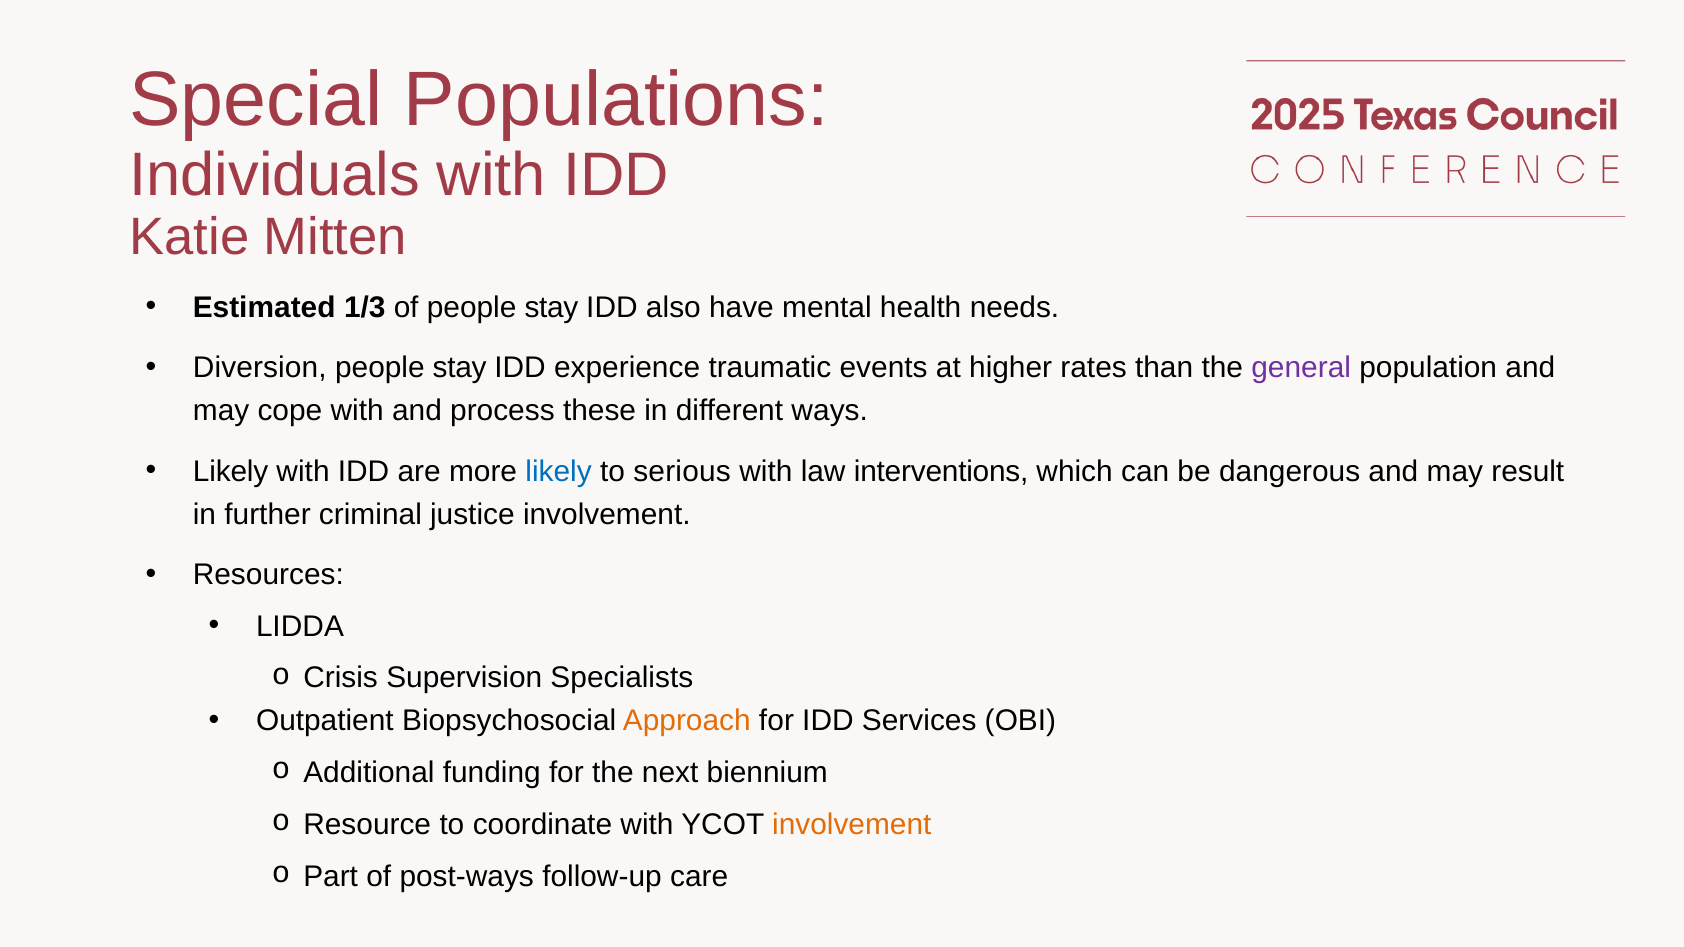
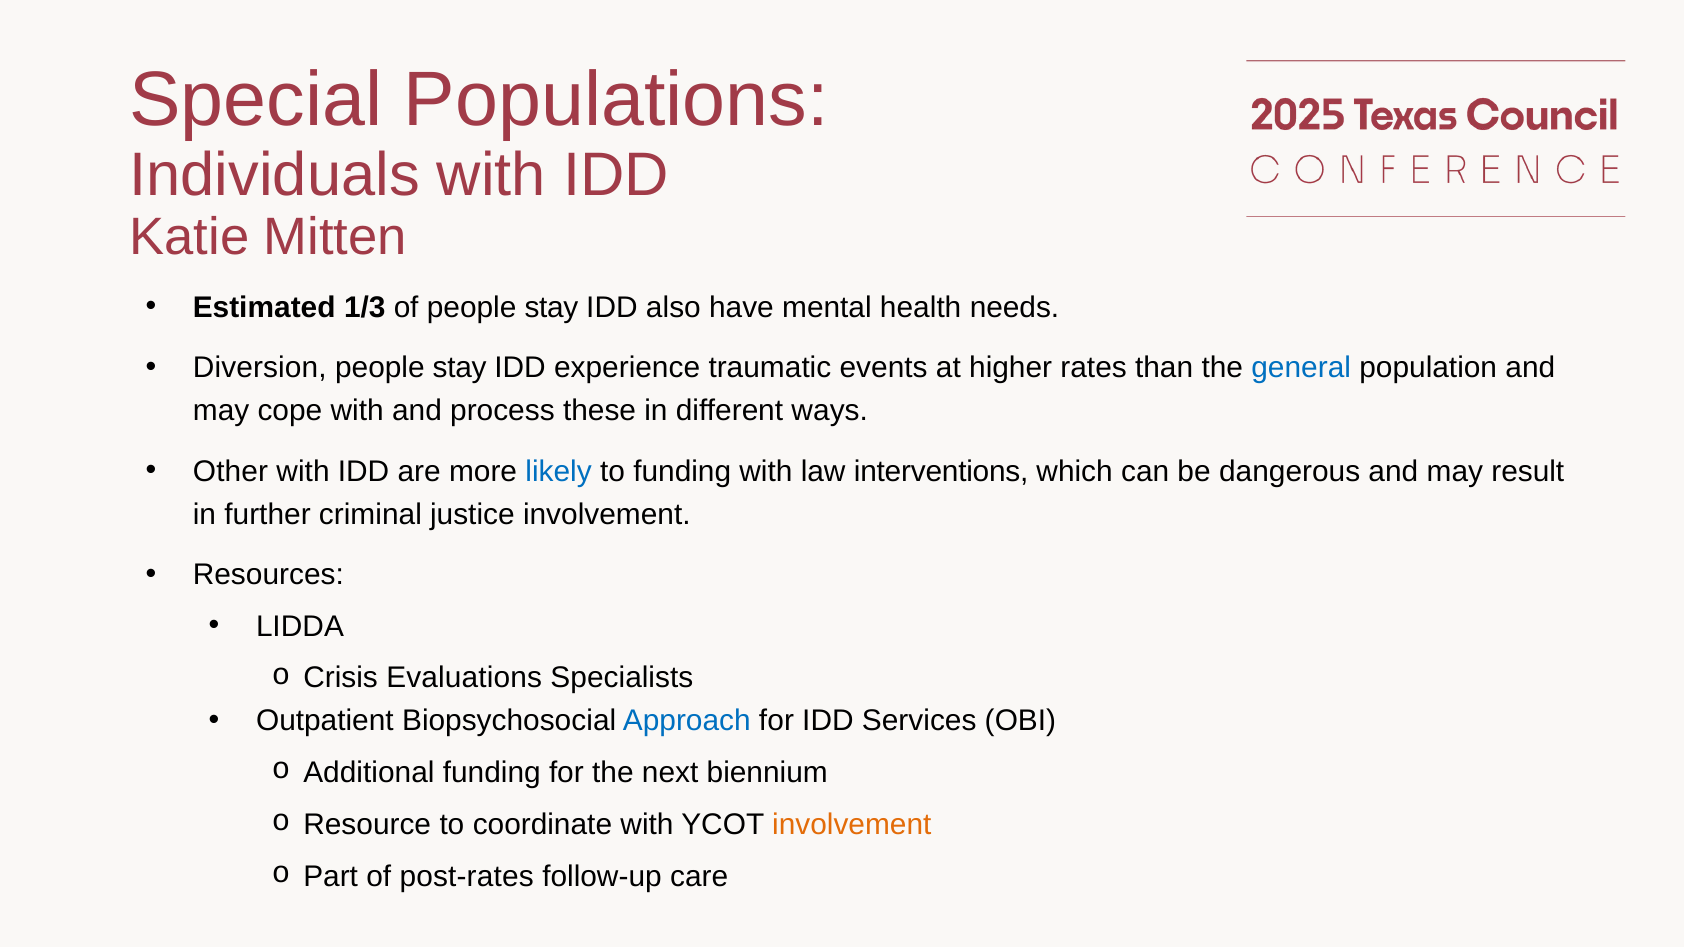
general colour: purple -> blue
Likely at (231, 471): Likely -> Other
to serious: serious -> funding
Supervision: Supervision -> Evaluations
Approach colour: orange -> blue
post-ways: post-ways -> post-rates
